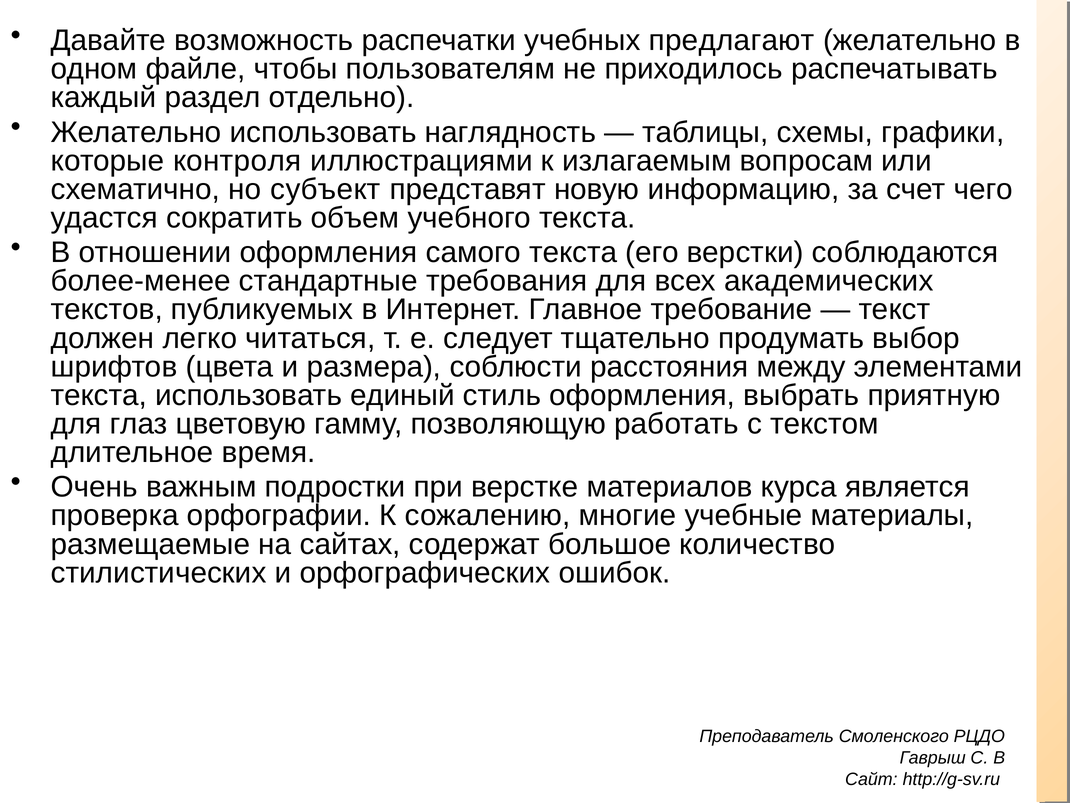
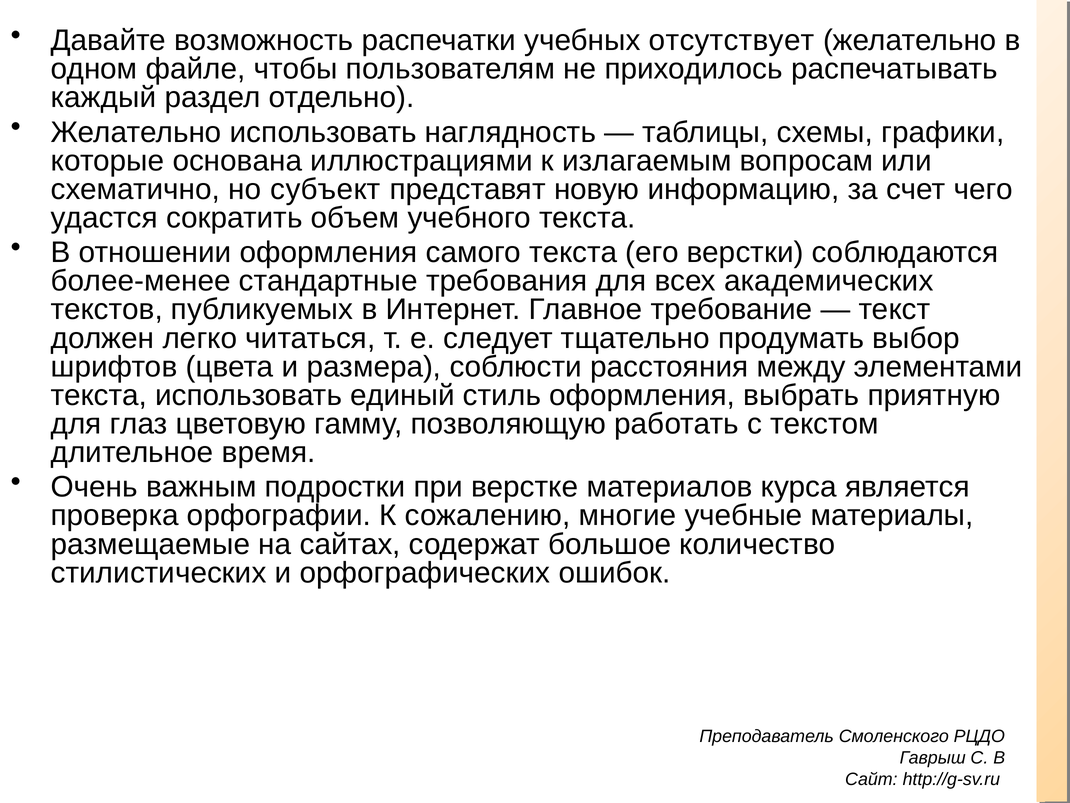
предлагают: предлагают -> отсутствует
контроля: контроля -> основана
